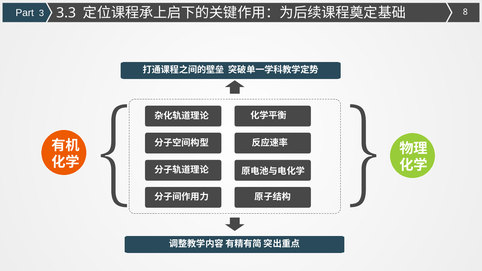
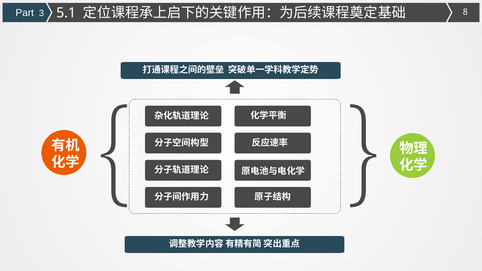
3.3: 3.3 -> 5.1
